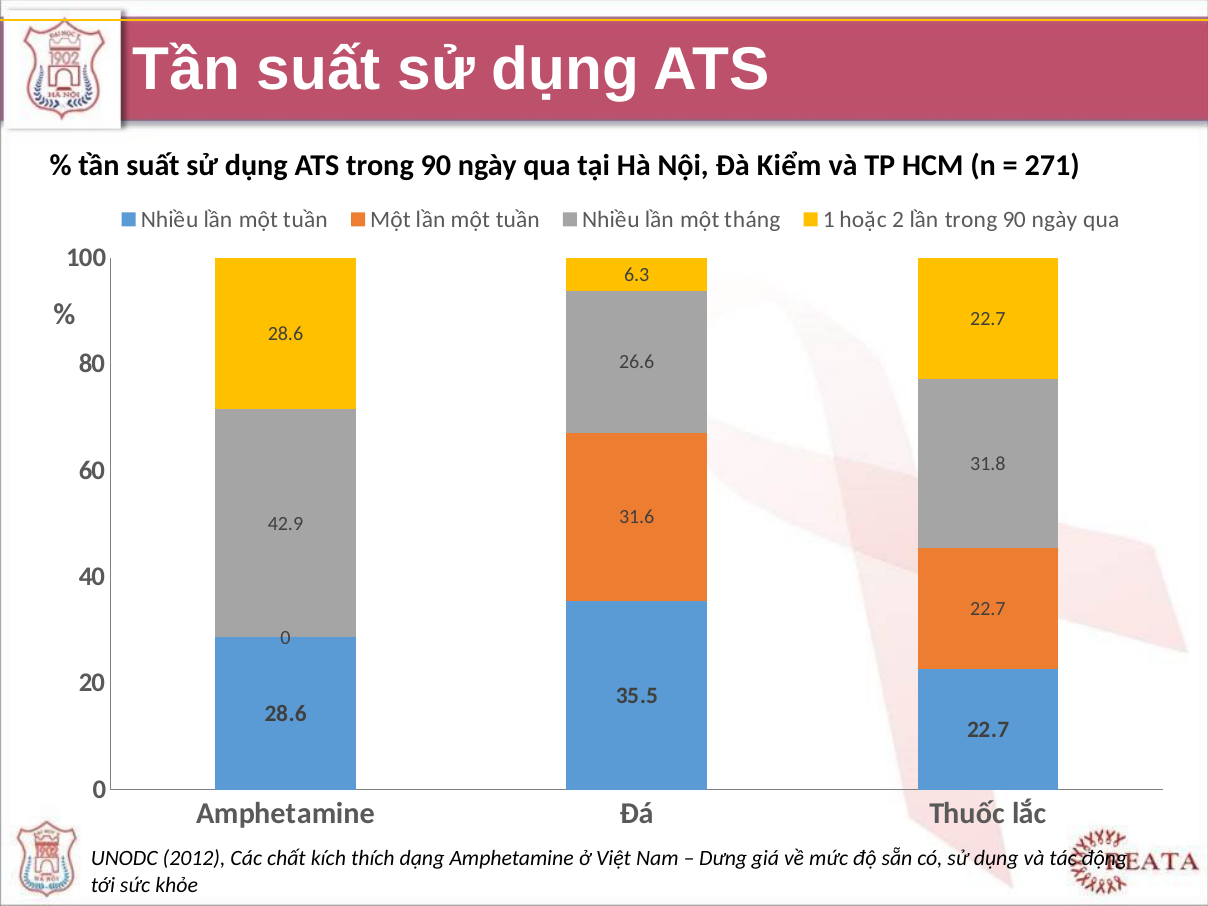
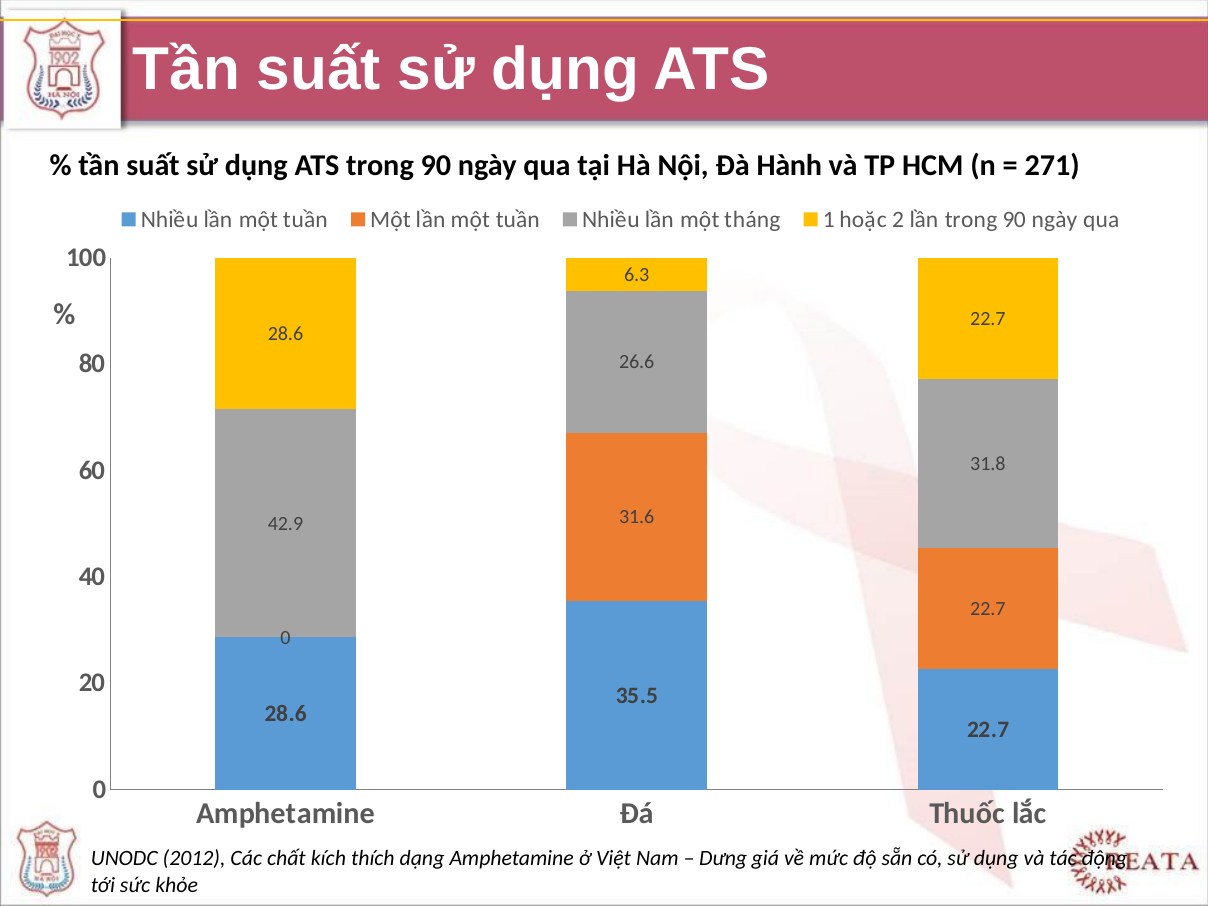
Kiểm: Kiểm -> Hành
